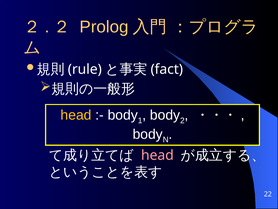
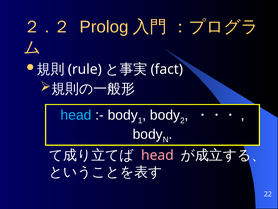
head at (76, 115) colour: yellow -> light blue
